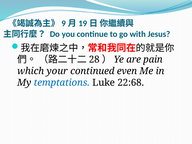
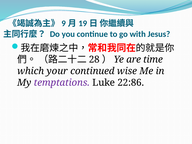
pain: pain -> time
even: even -> wise
temptations colour: blue -> purple
22:68: 22:68 -> 22:86
